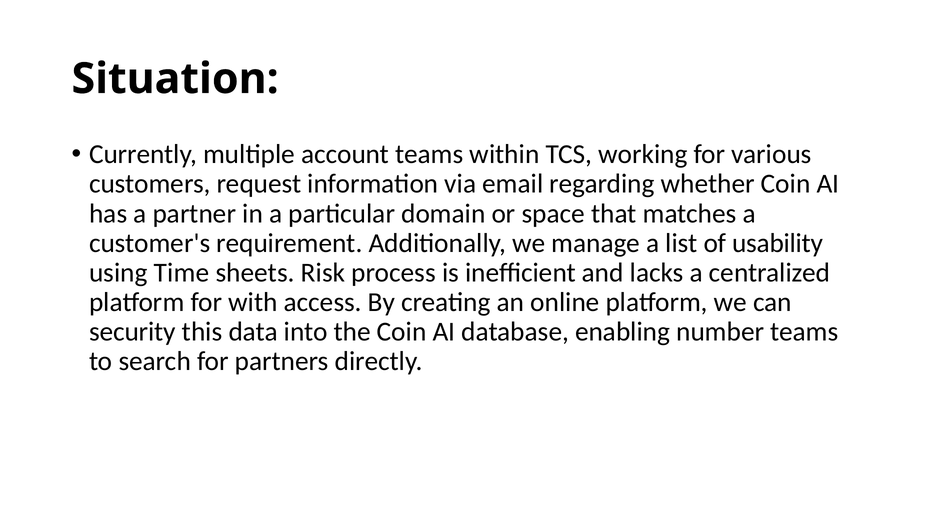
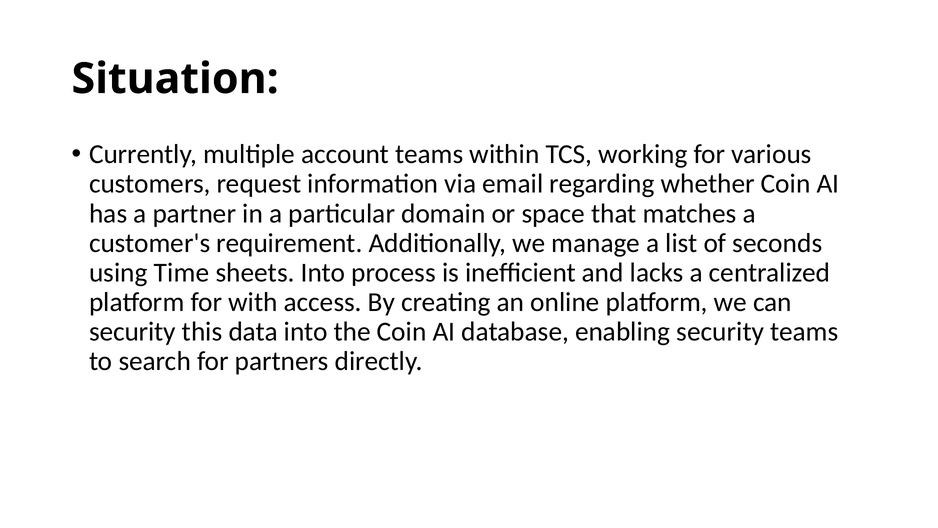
usability: usability -> seconds
sheets Risk: Risk -> Into
enabling number: number -> security
